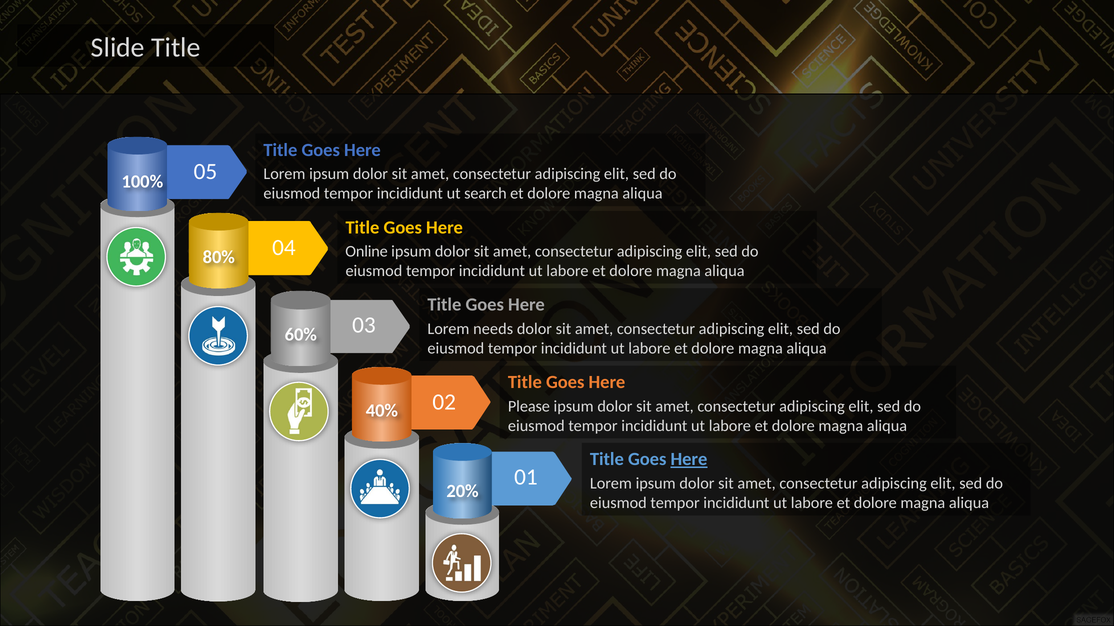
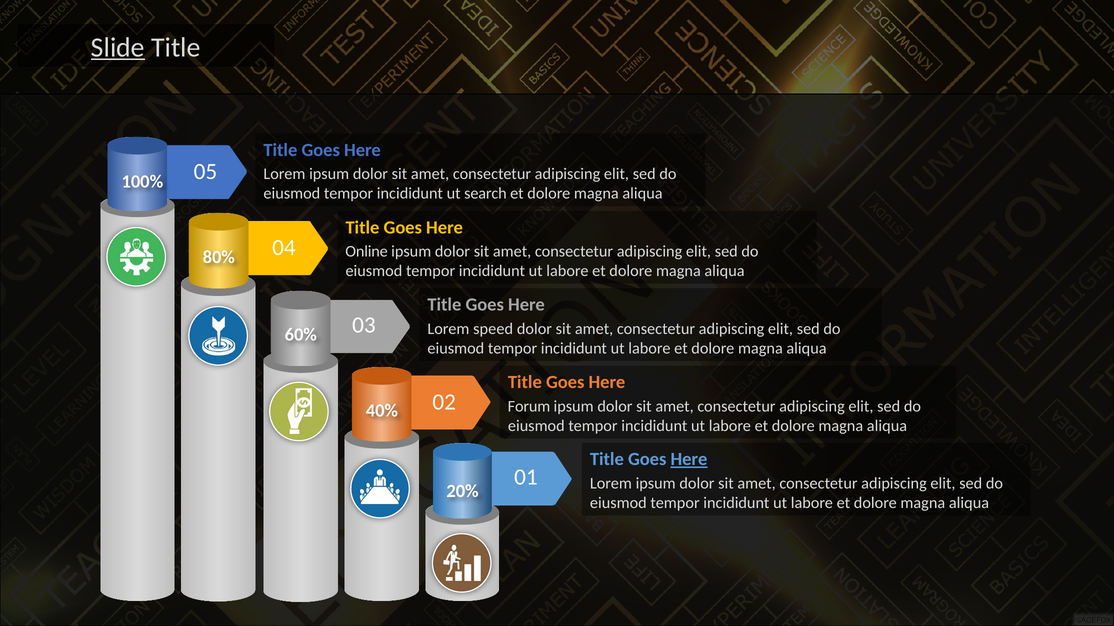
Slide underline: none -> present
needs: needs -> speed
Please: Please -> Forum
